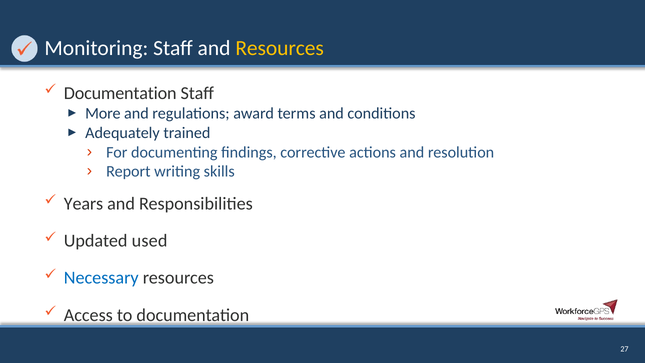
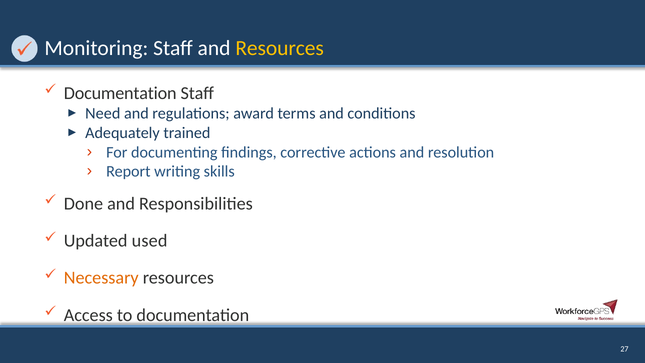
More: More -> Need
Years: Years -> Done
Necessary colour: blue -> orange
